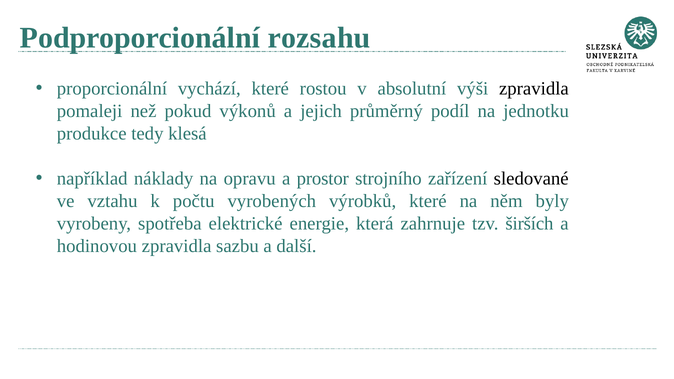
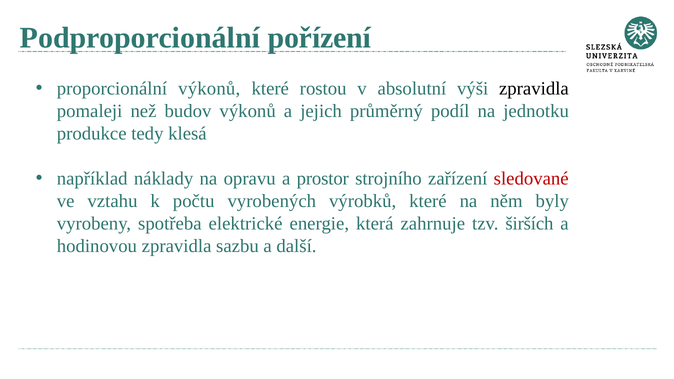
rozsahu: rozsahu -> pořízení
proporcionální vychází: vychází -> výkonů
pokud: pokud -> budov
sledované colour: black -> red
